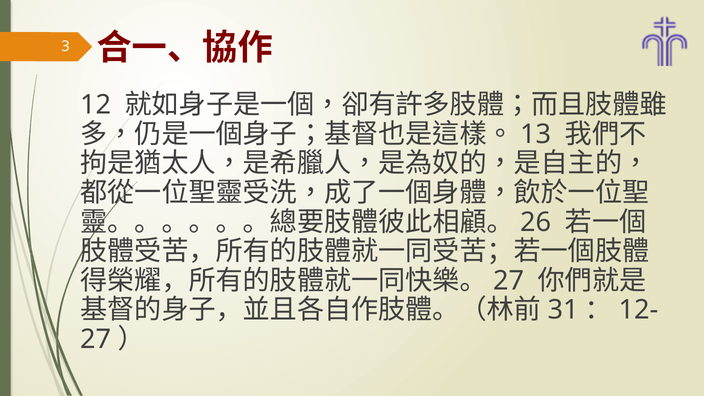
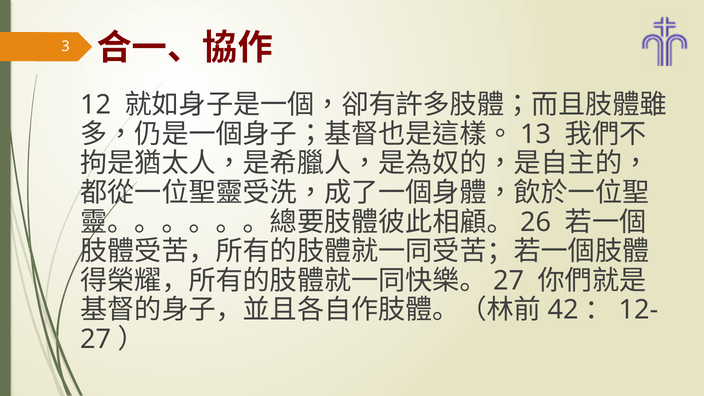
31: 31 -> 42
